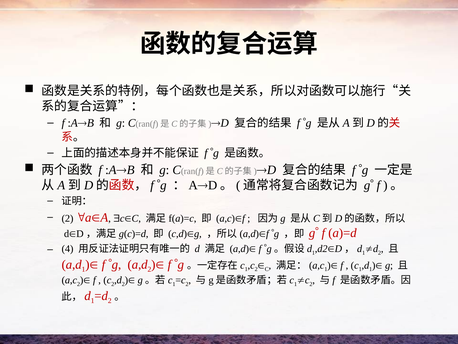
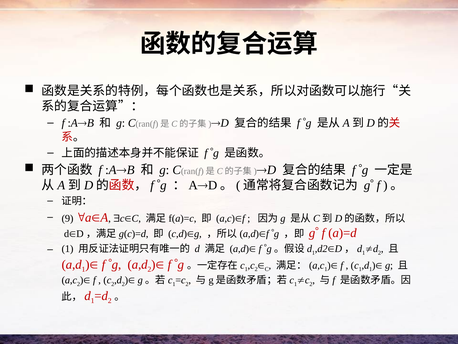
2 at (68, 218): 2 -> 9
4 at (68, 249): 4 -> 1
